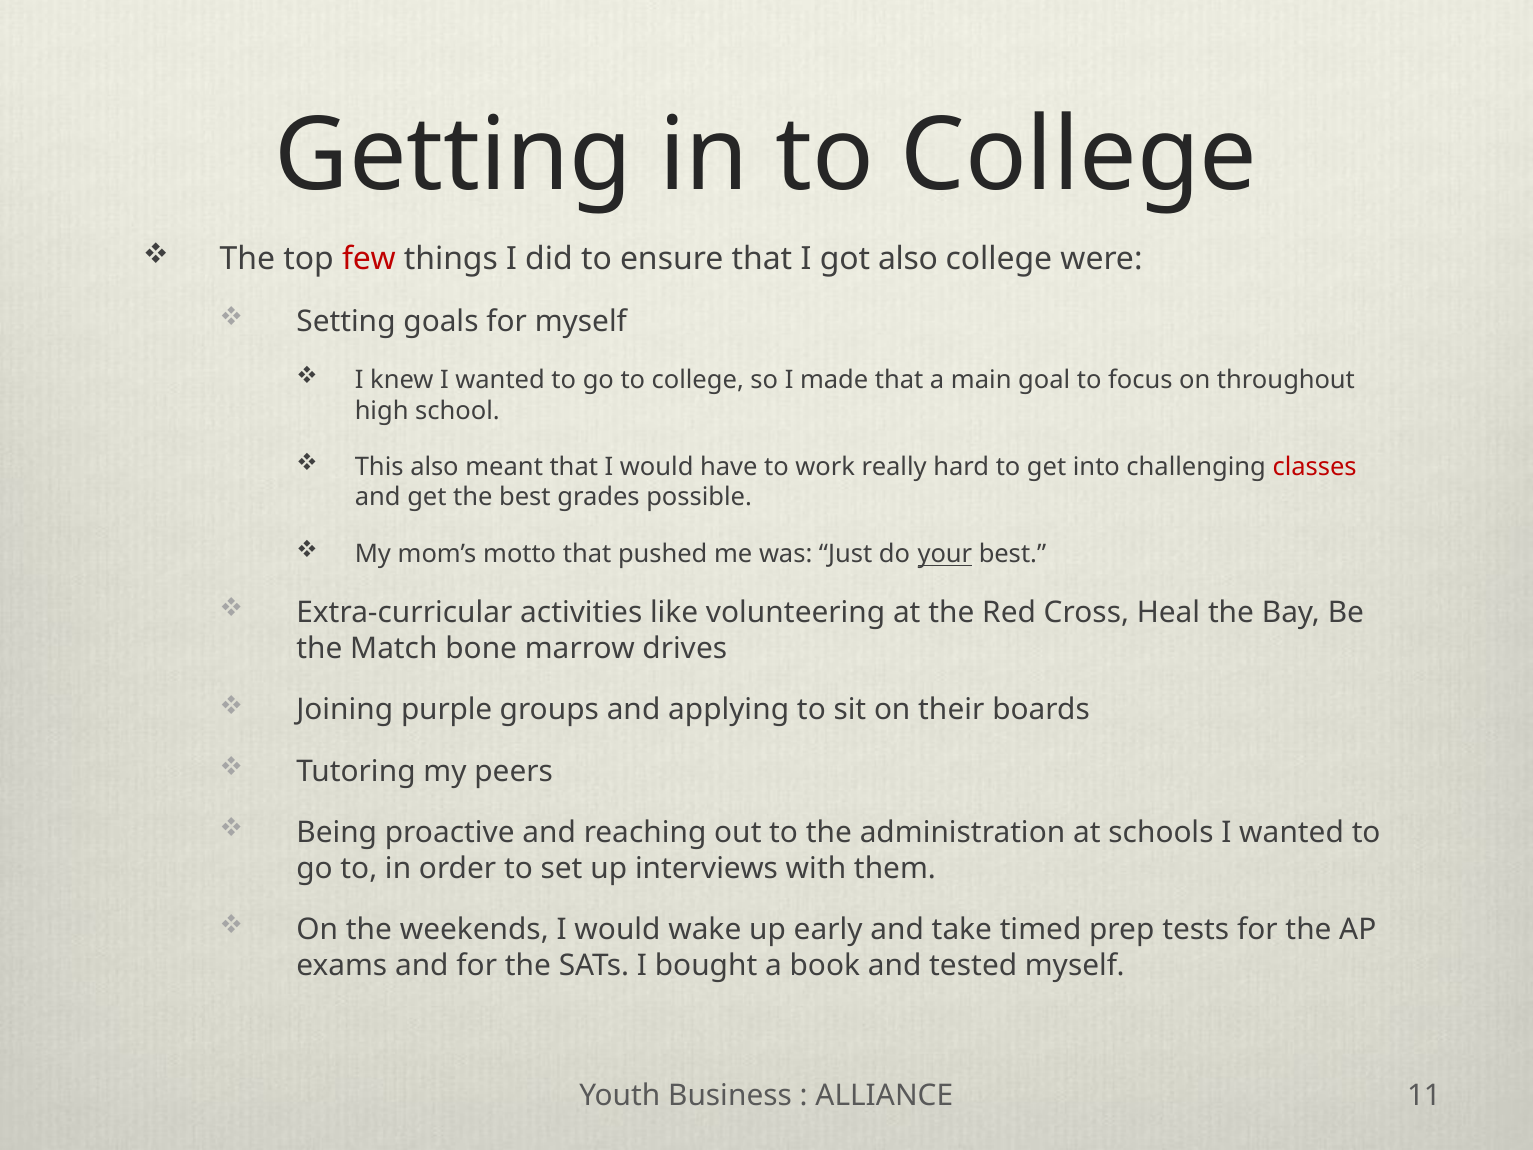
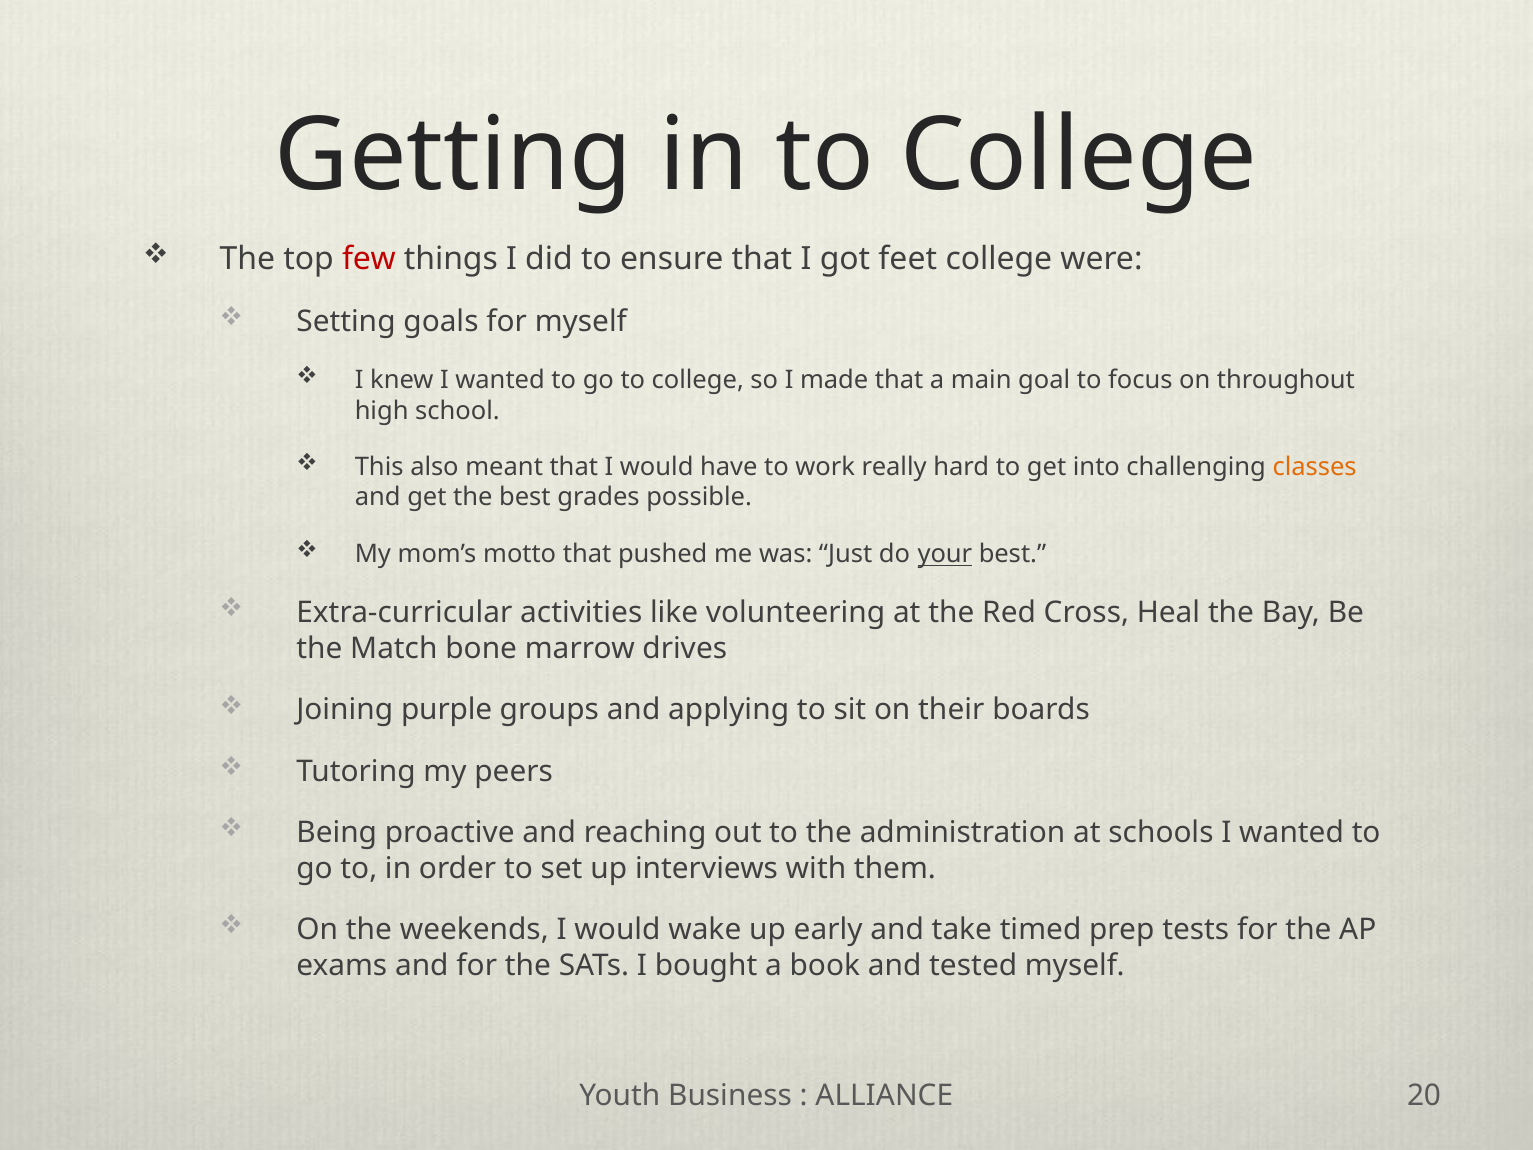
got also: also -> feet
classes colour: red -> orange
11: 11 -> 20
